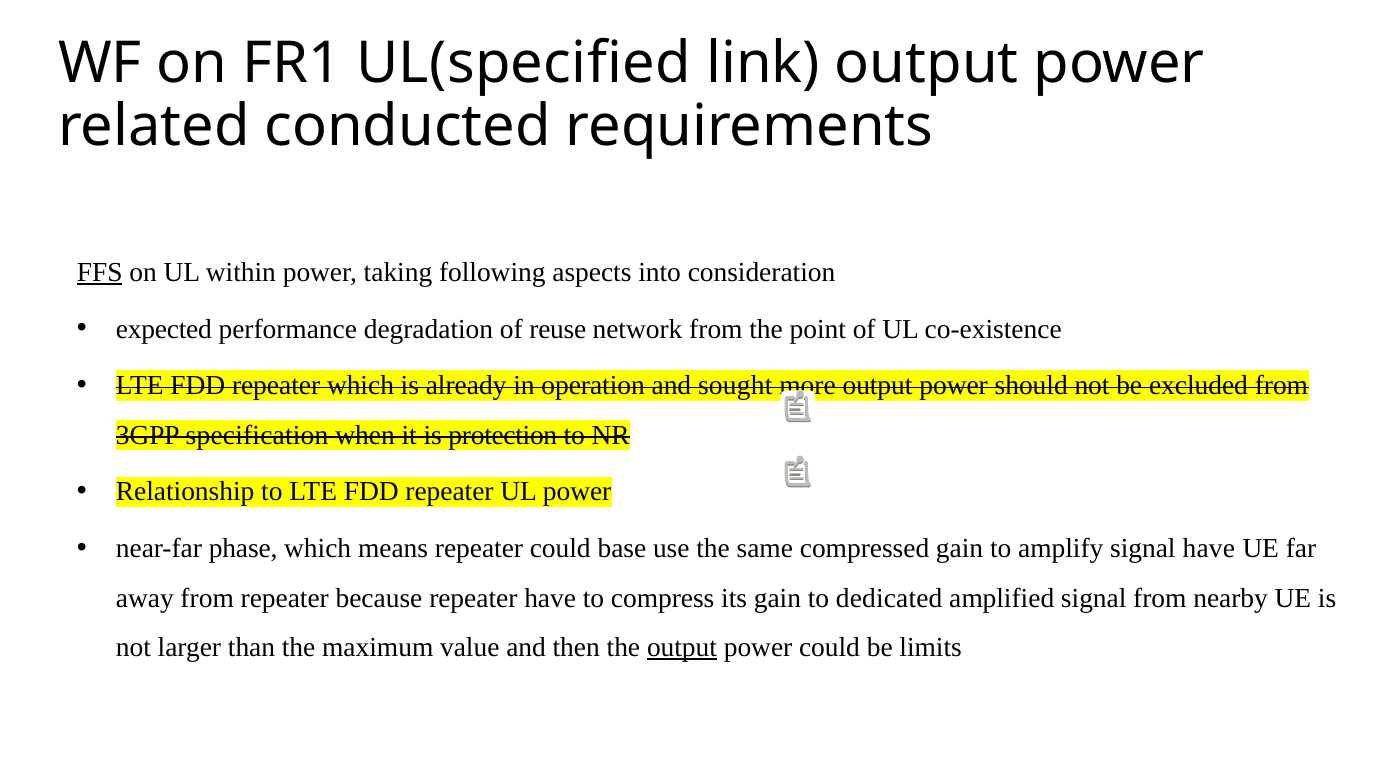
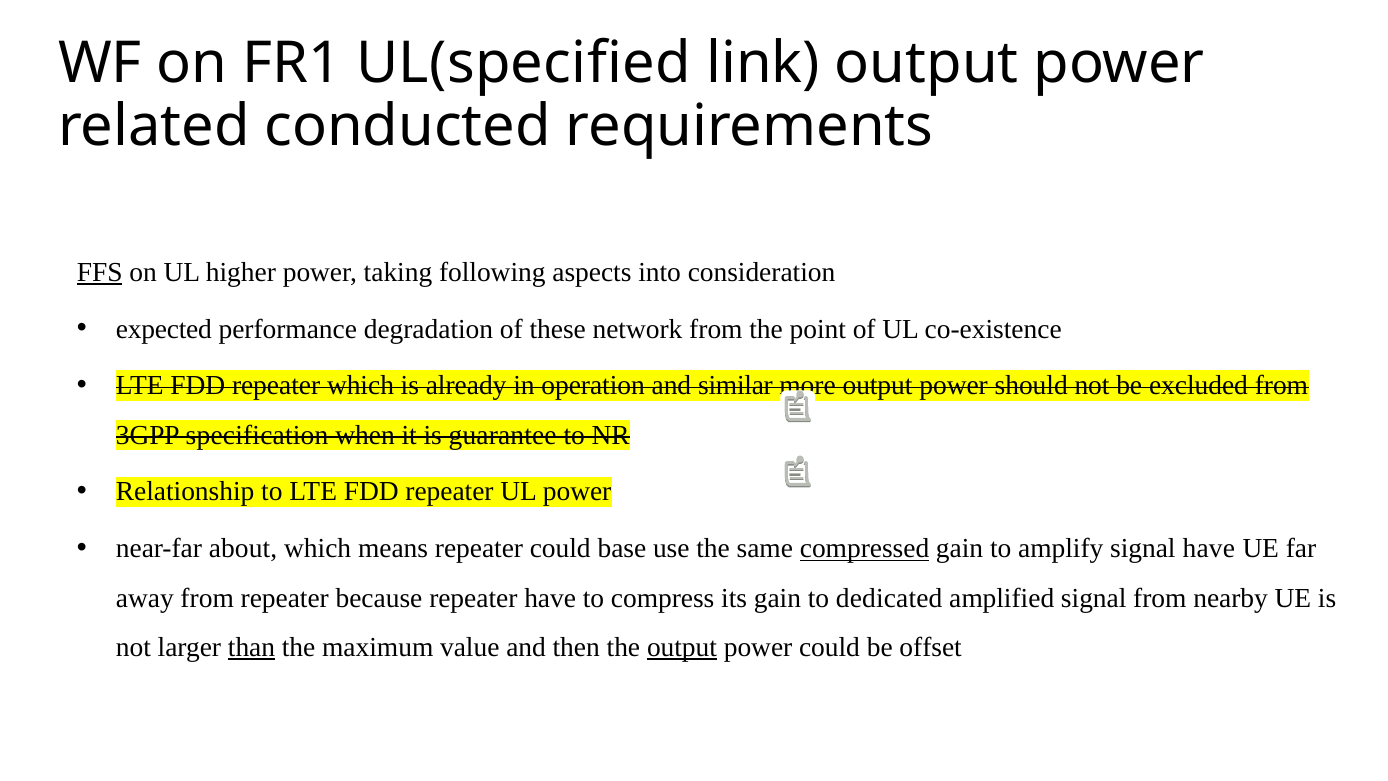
within: within -> higher
reuse: reuse -> these
sought: sought -> similar
protection: protection -> guarantee
phase: phase -> about
compressed underline: none -> present
than underline: none -> present
limits: limits -> offset
